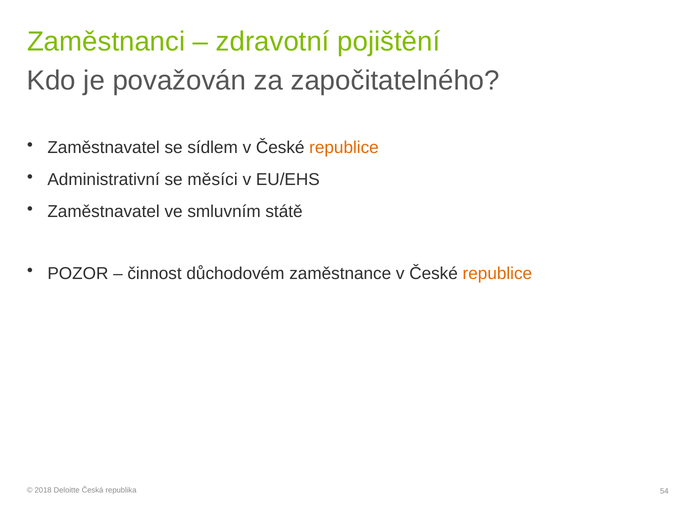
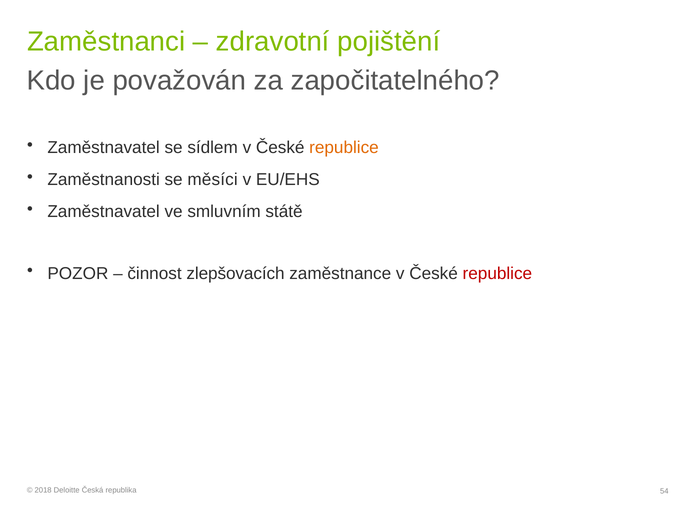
Administrativní: Administrativní -> Zaměstnanosti
důchodovém: důchodovém -> zlepšovacích
republice at (497, 273) colour: orange -> red
